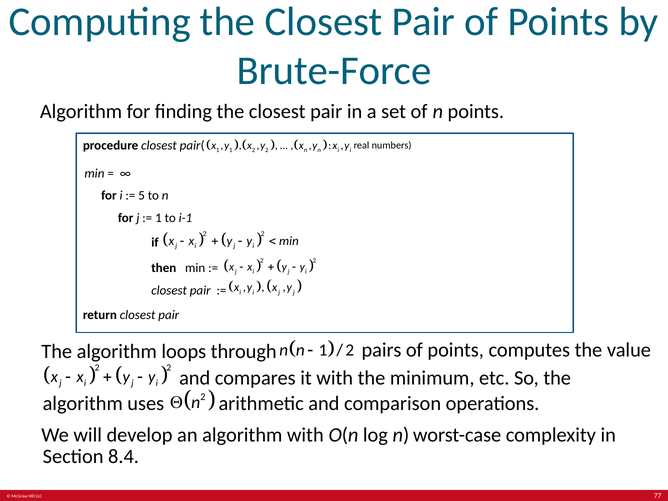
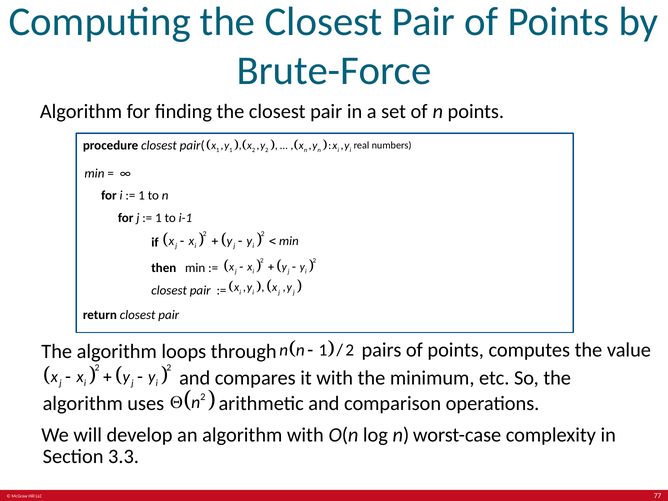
5 at (142, 196): 5 -> 1
8.4: 8.4 -> 3.3
